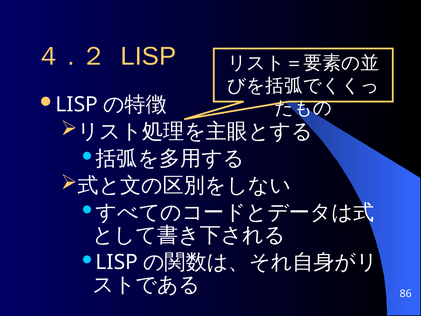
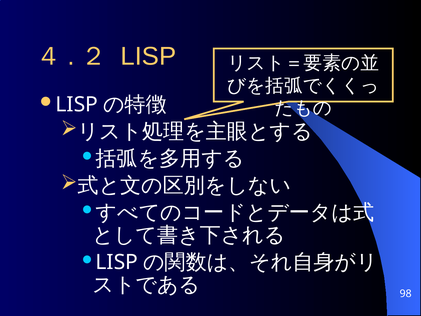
86: 86 -> 98
